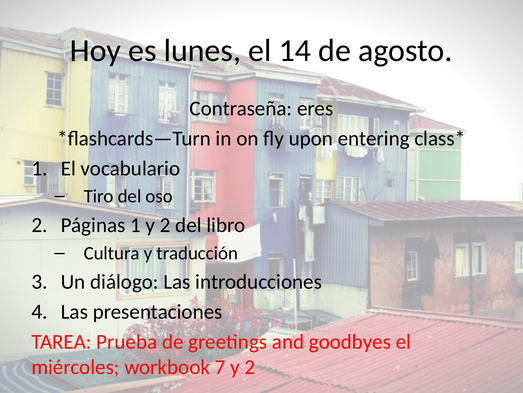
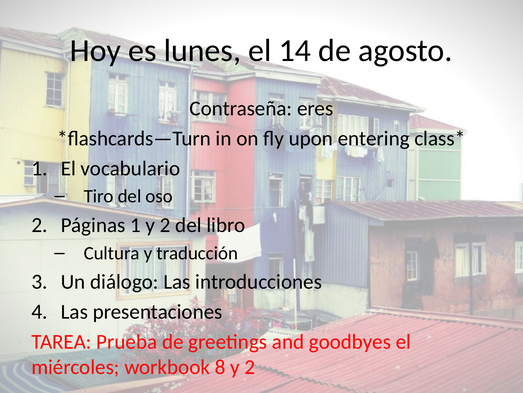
7: 7 -> 8
